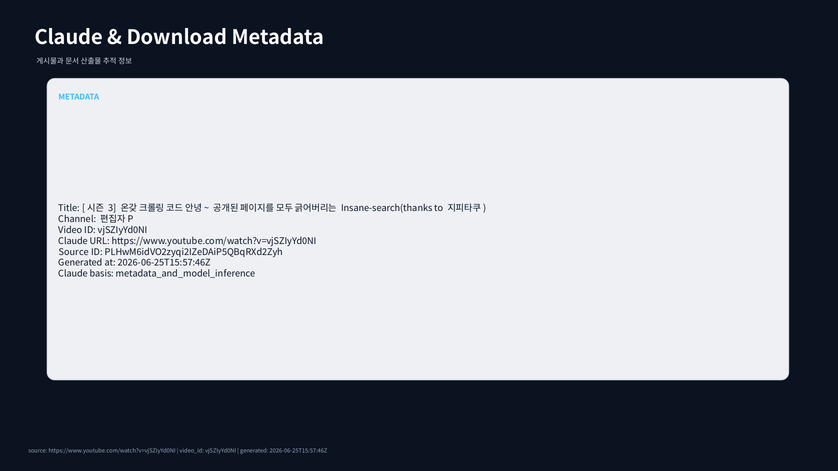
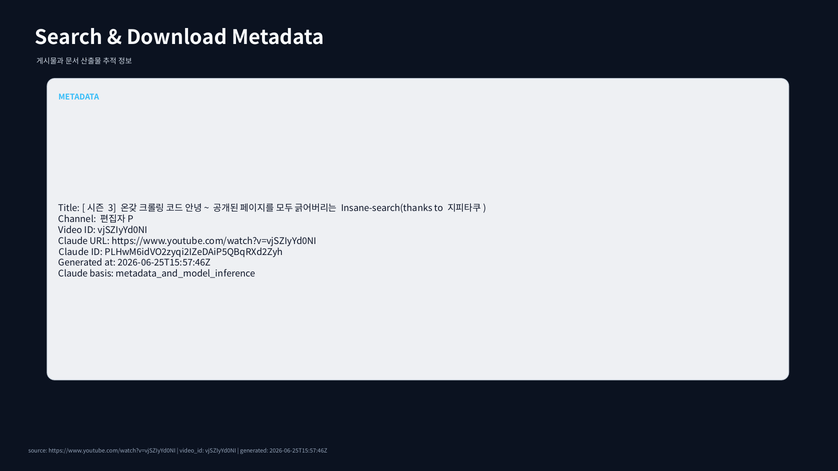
Claude at (69, 38): Claude -> Search
Source at (74, 252): Source -> Claude
